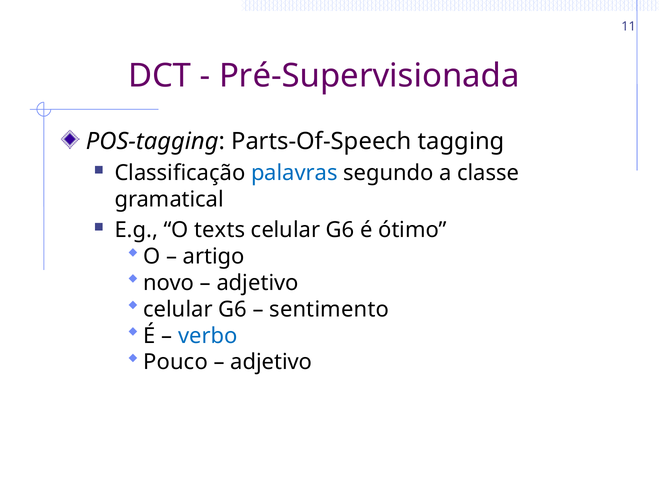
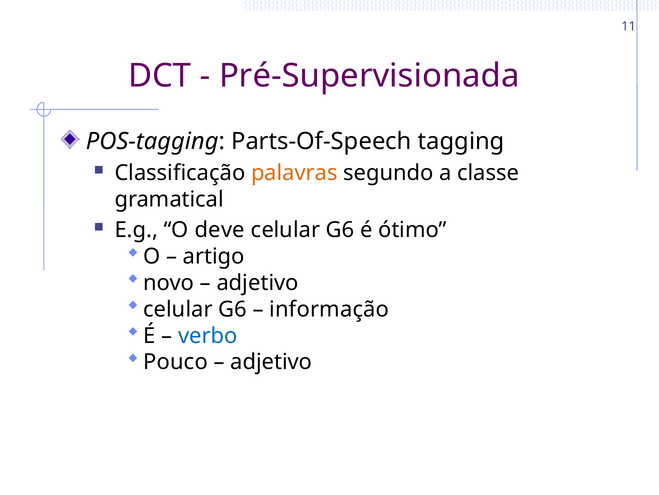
palavras colour: blue -> orange
texts: texts -> deve
sentimento: sentimento -> informação
